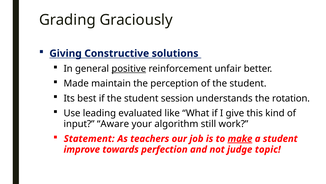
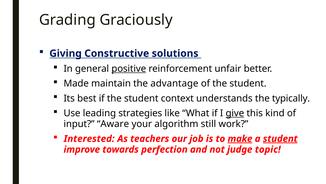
perception: perception -> advantage
session: session -> context
rotation: rotation -> typically
evaluated: evaluated -> strategies
give underline: none -> present
Statement: Statement -> Interested
student at (280, 138) underline: none -> present
